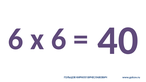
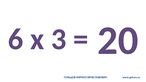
x 6: 6 -> 3
40: 40 -> 20
